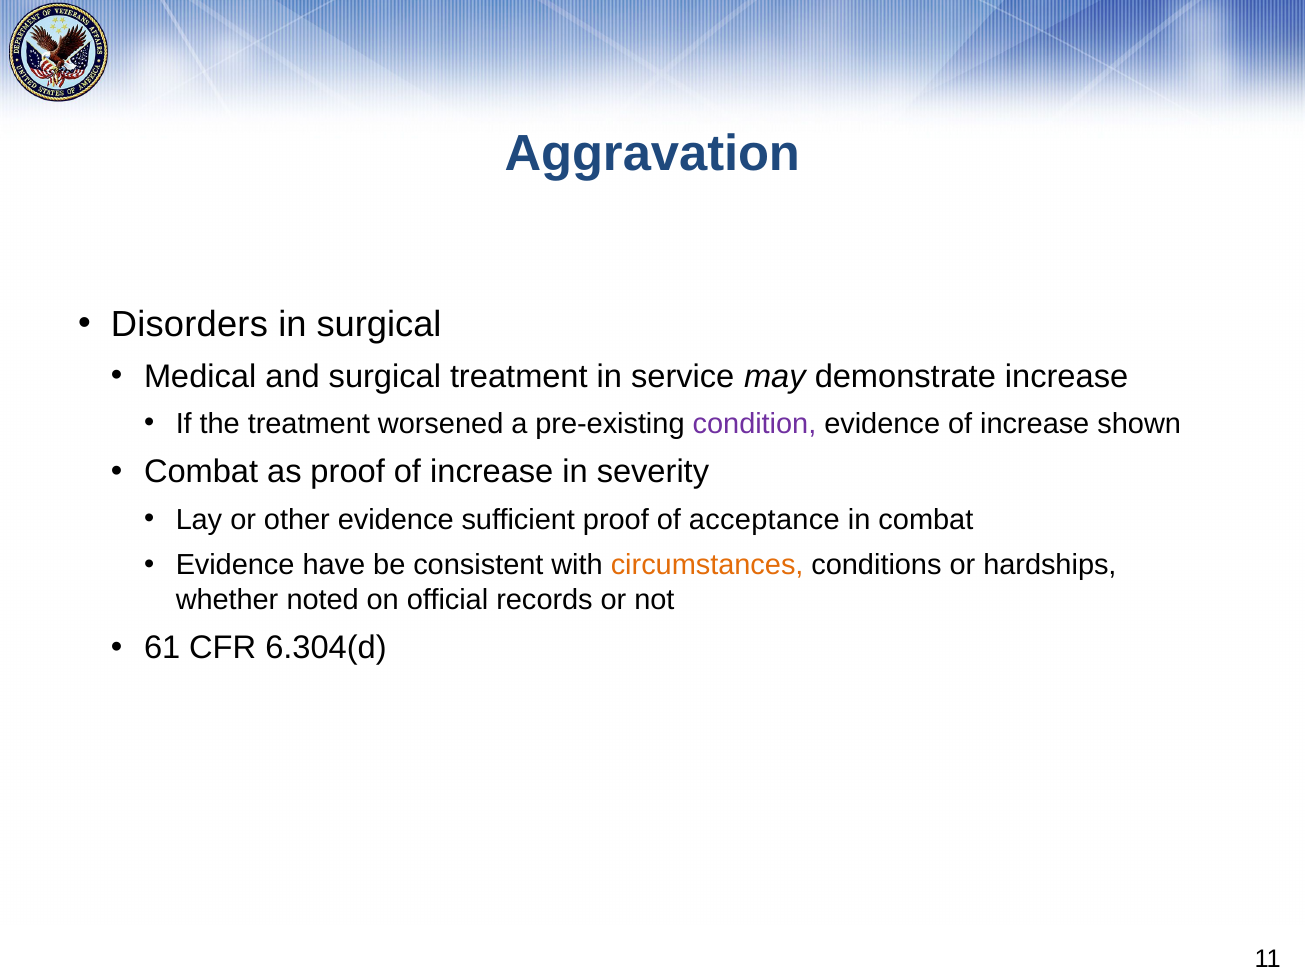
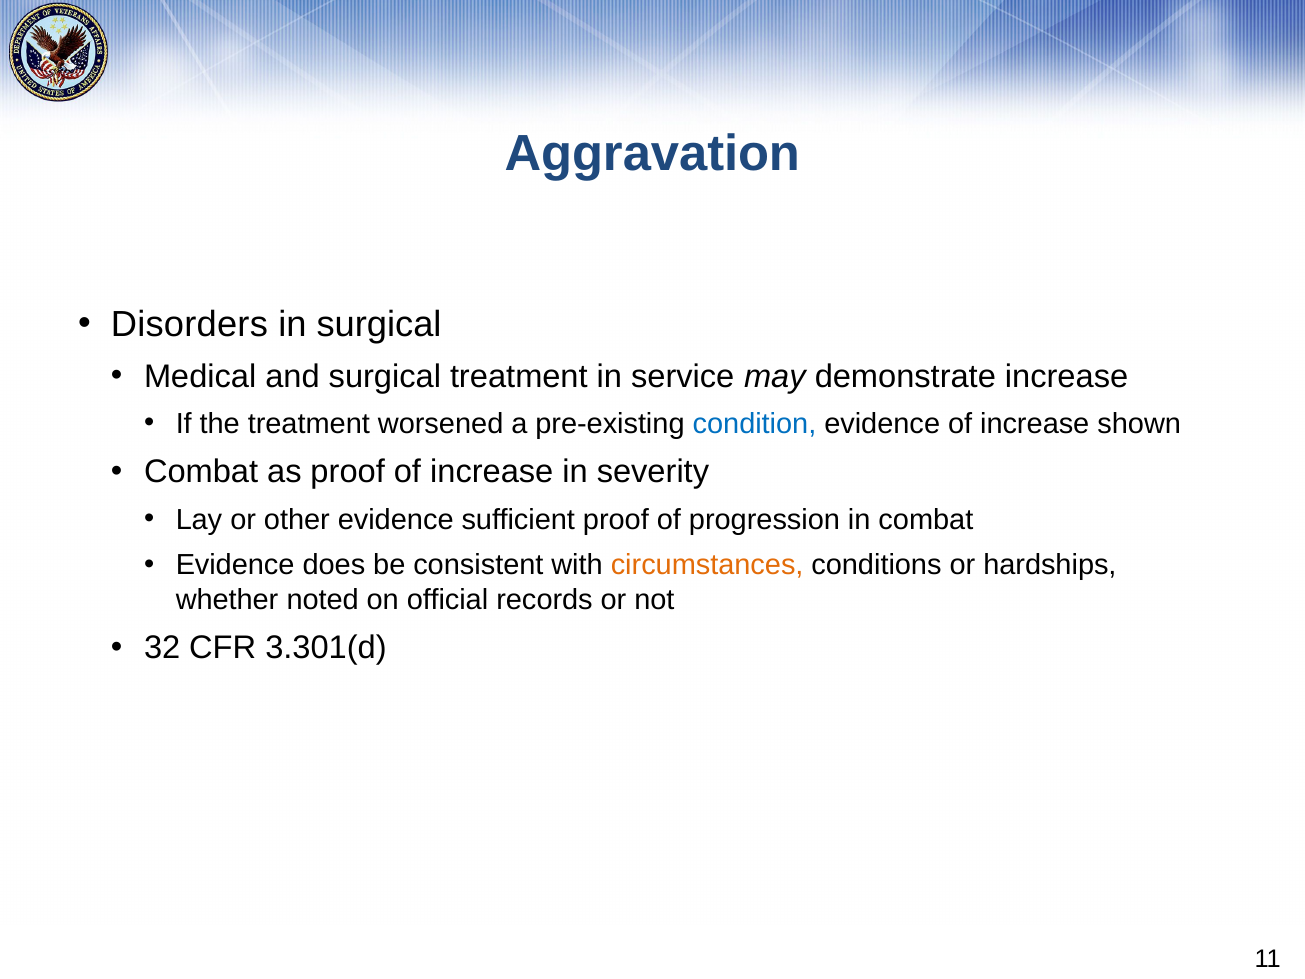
condition colour: purple -> blue
acceptance: acceptance -> progression
have: have -> does
61: 61 -> 32
6.304(d: 6.304(d -> 3.301(d
